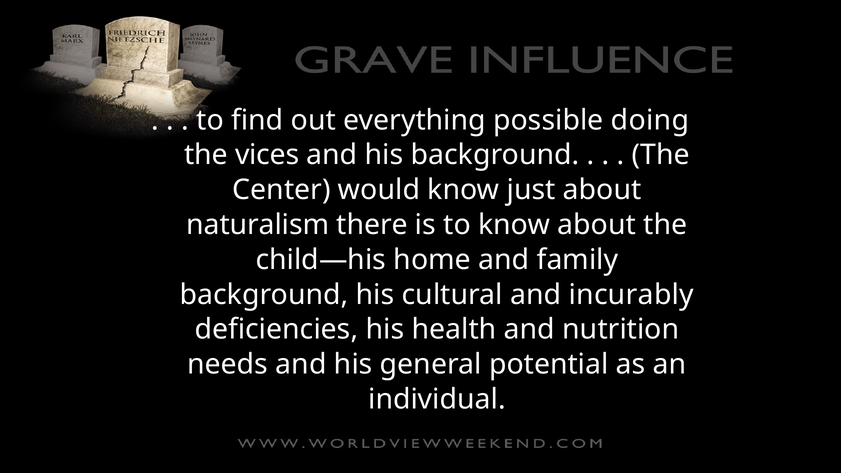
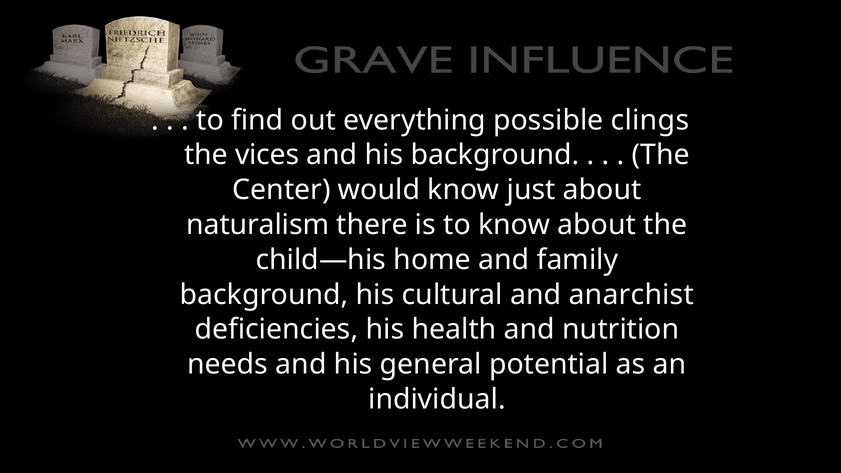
doing: doing -> clings
incurably: incurably -> anarchist
